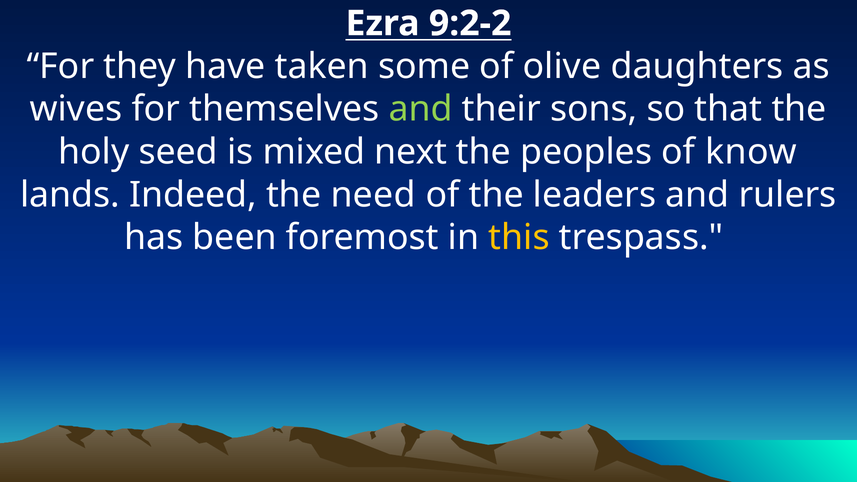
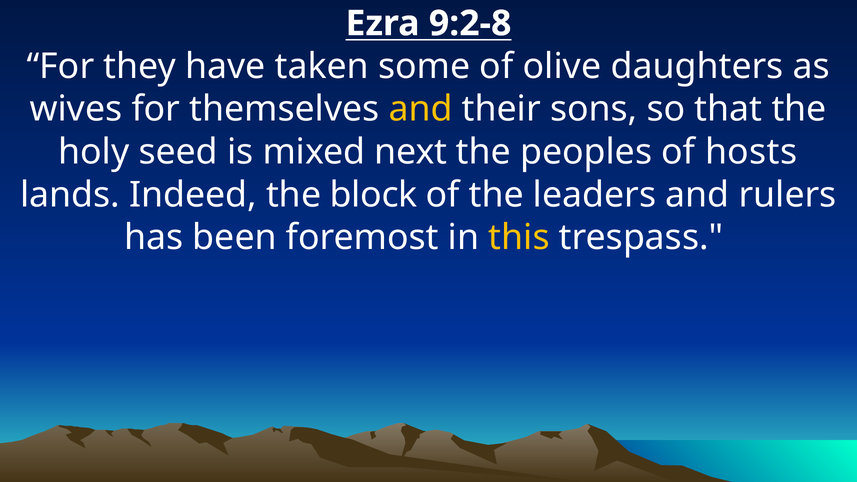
9:2-2: 9:2-2 -> 9:2-8
and at (421, 109) colour: light green -> yellow
know: know -> hosts
need: need -> block
